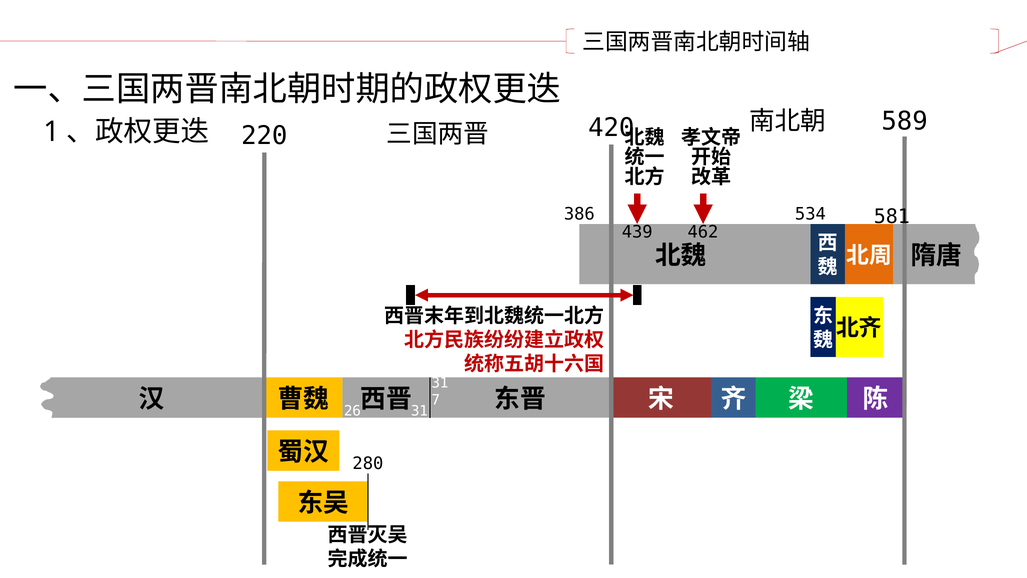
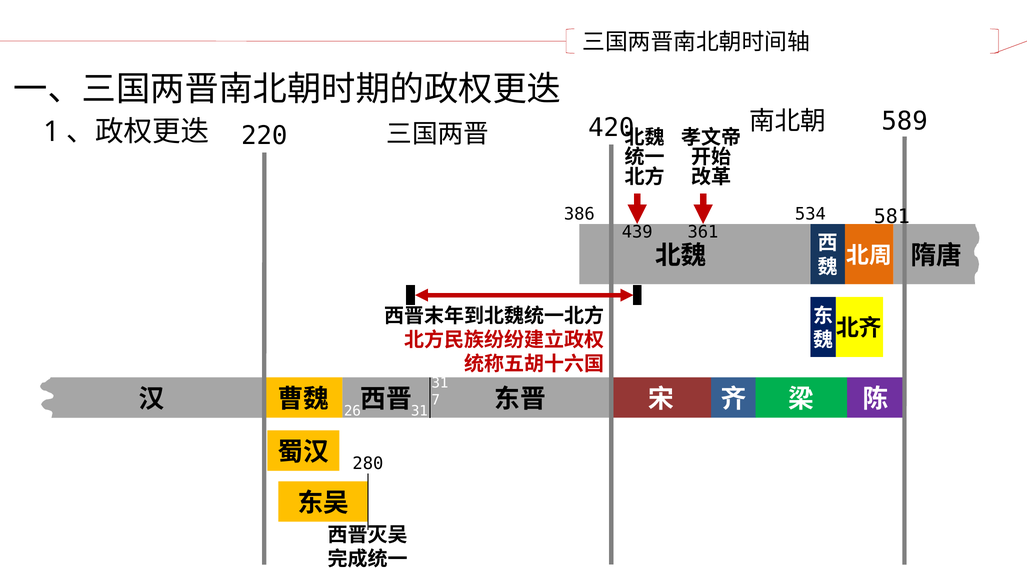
462: 462 -> 361
